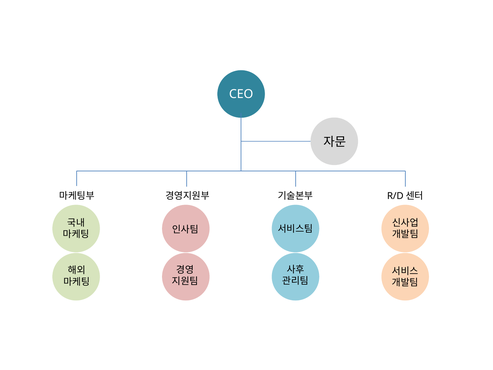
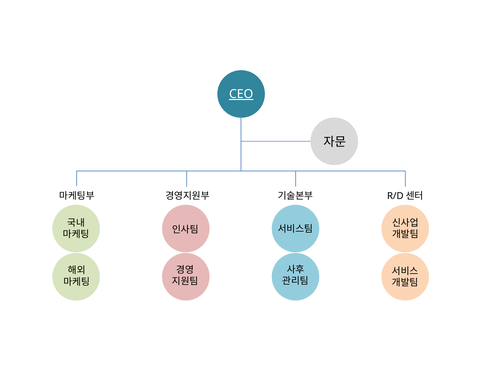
CEO underline: none -> present
